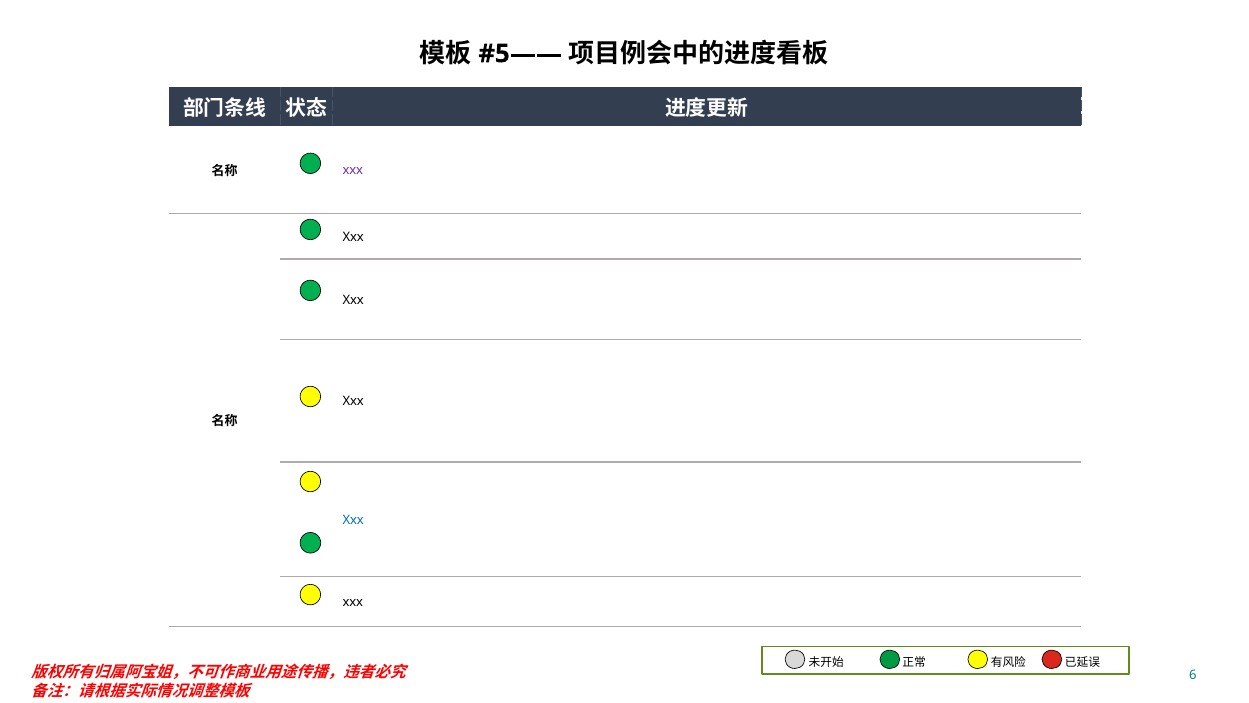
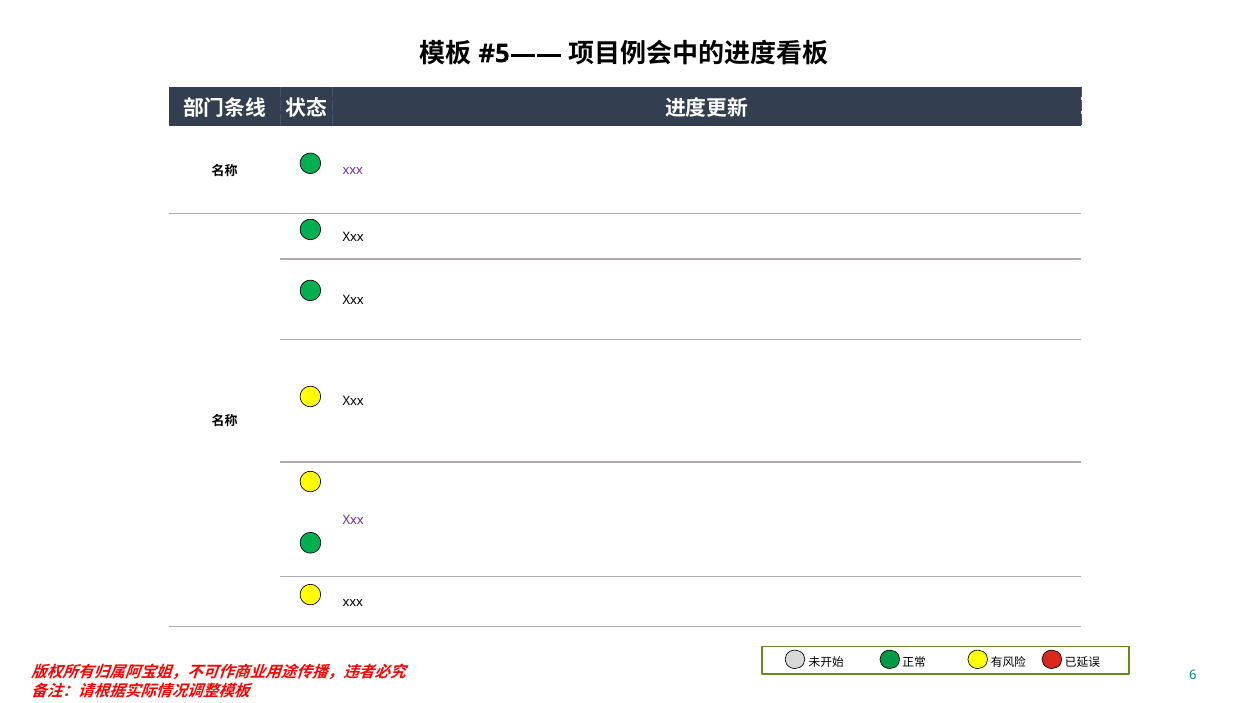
Xxx at (353, 520) colour: blue -> purple
